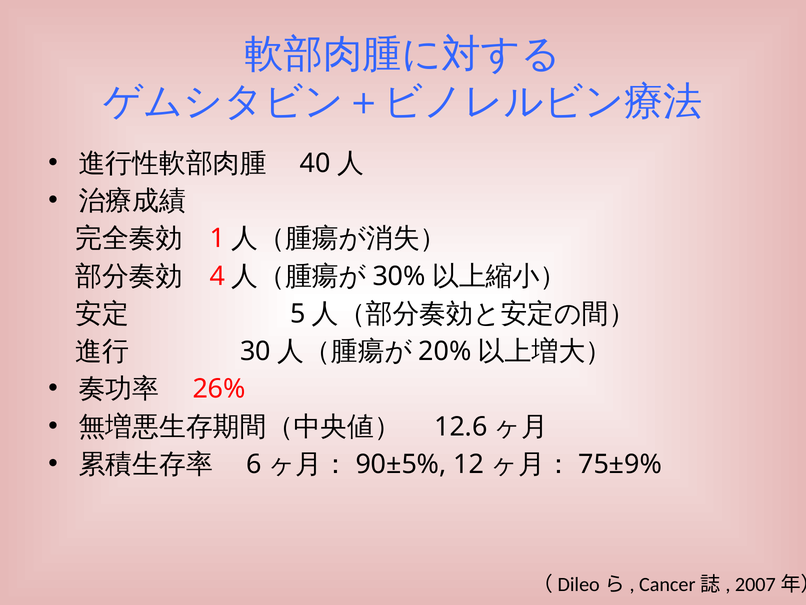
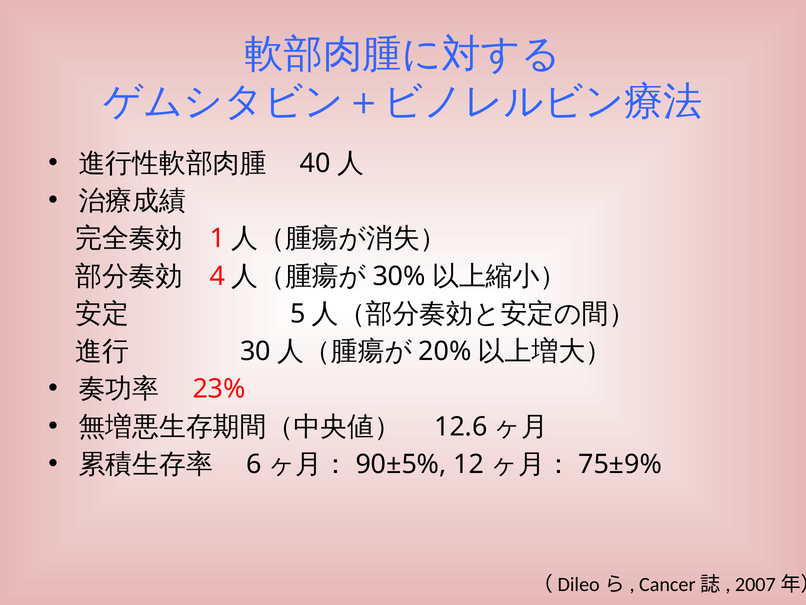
26%: 26% -> 23%
